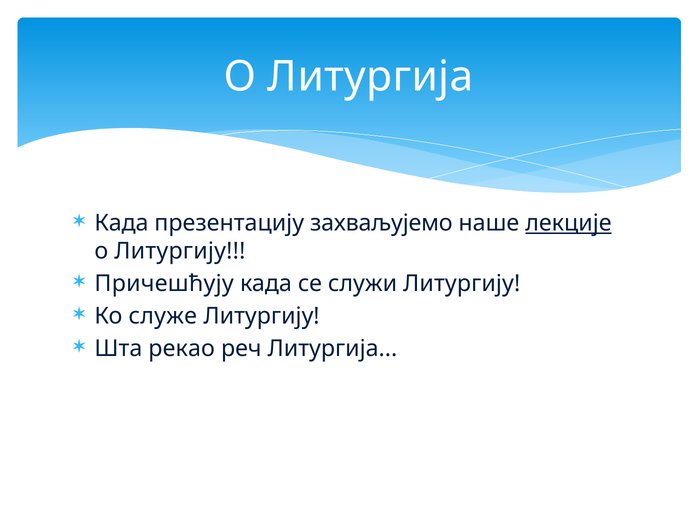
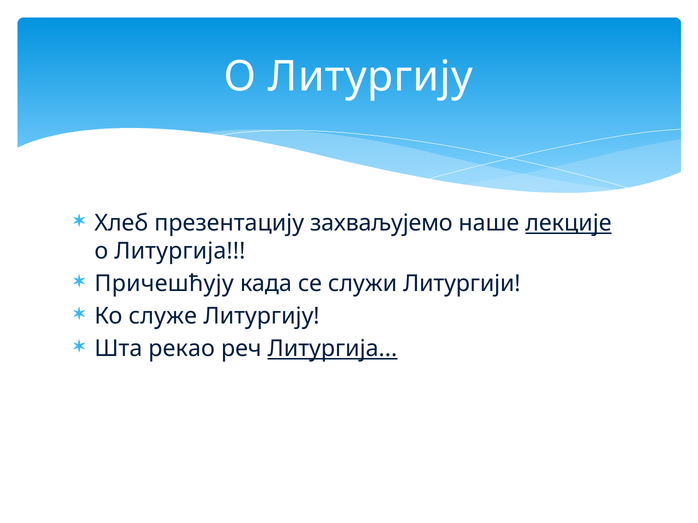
О Литургија: Литургија -> Литургију
Када at (121, 223): Када -> Хлеб
о Литургију: Литургију -> Литургија
служи Литургију: Литургију -> Литургији
Литургија at (332, 349) underline: none -> present
